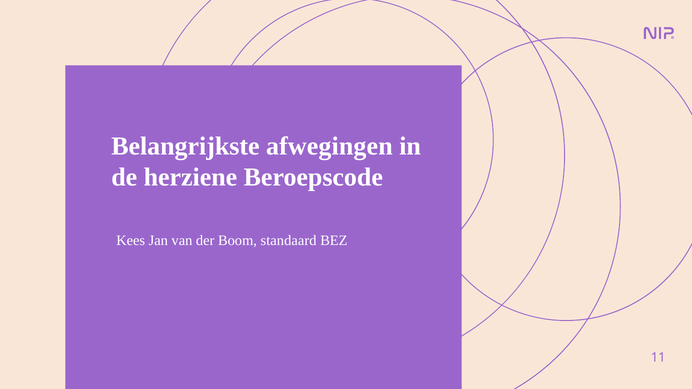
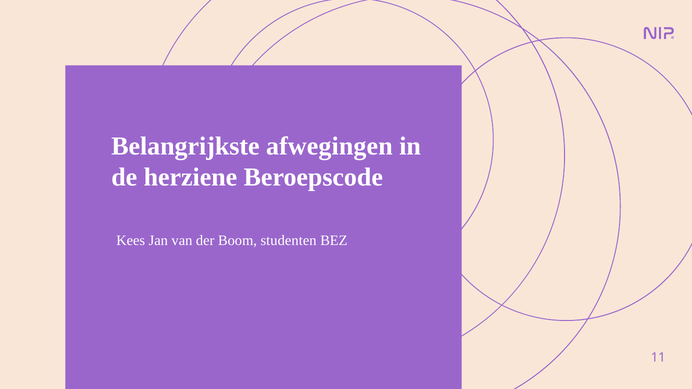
standaard: standaard -> studenten
